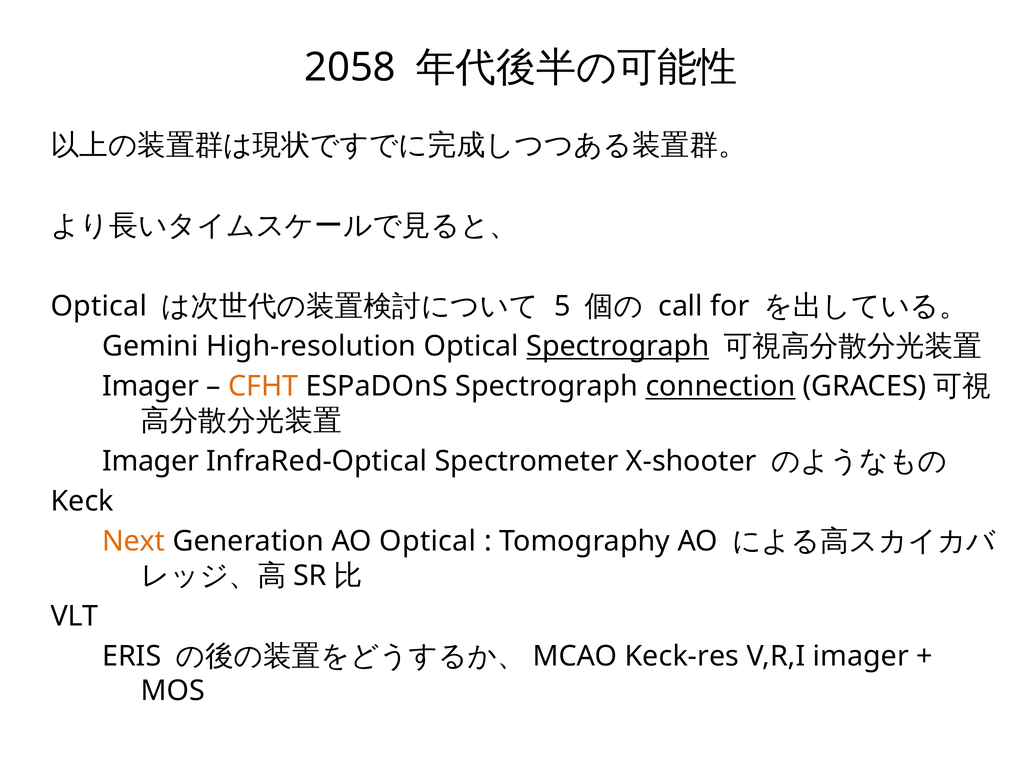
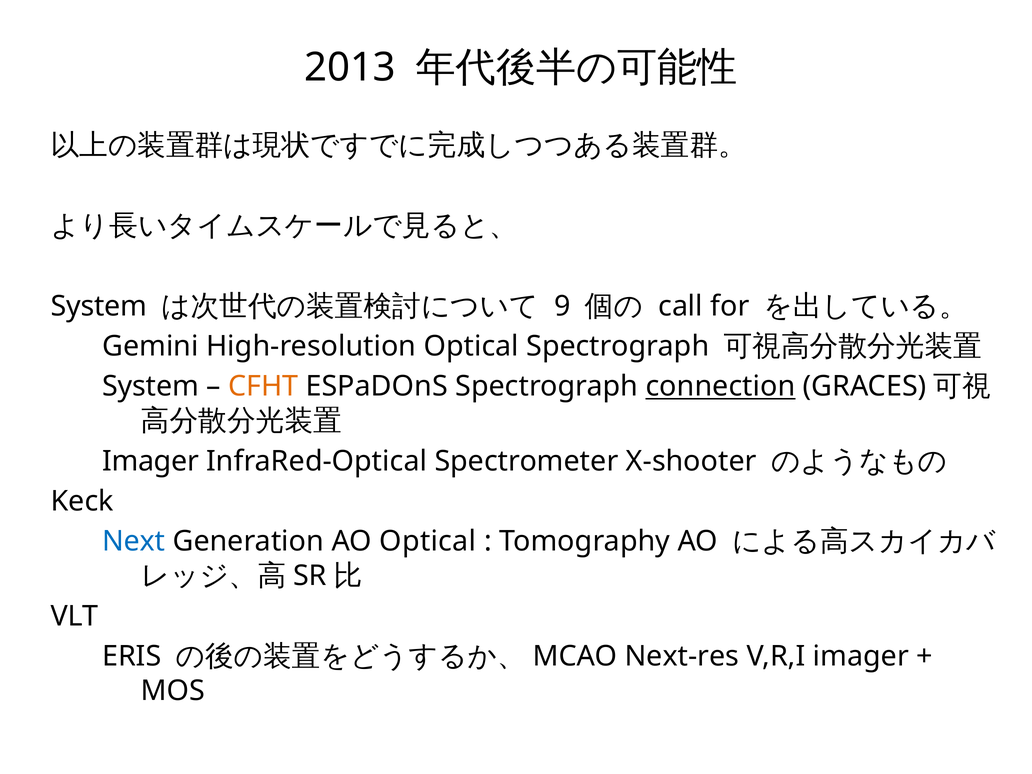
2058: 2058 -> 2013
Optical at (99, 306): Optical -> System
5: 5 -> 9
Spectrograph at (618, 346) underline: present -> none
Imager at (151, 386): Imager -> System
Next colour: orange -> blue
Keck-res: Keck-res -> Next-res
